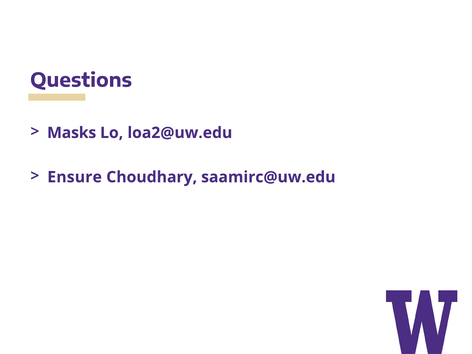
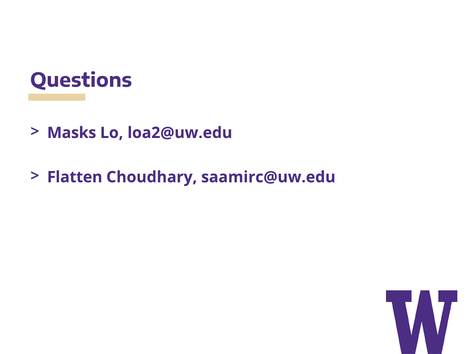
Ensure: Ensure -> Flatten
